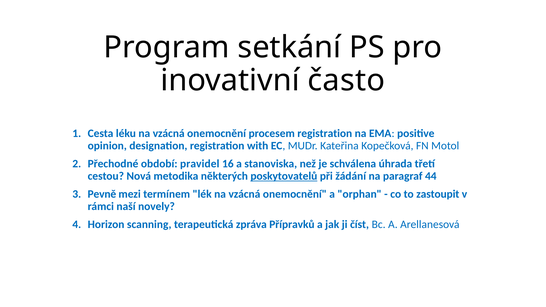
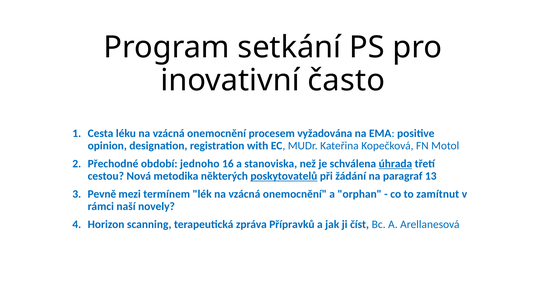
procesem registration: registration -> vyžadována
pravidel: pravidel -> jednoho
úhrada underline: none -> present
44: 44 -> 13
zastoupit: zastoupit -> zamítnut
